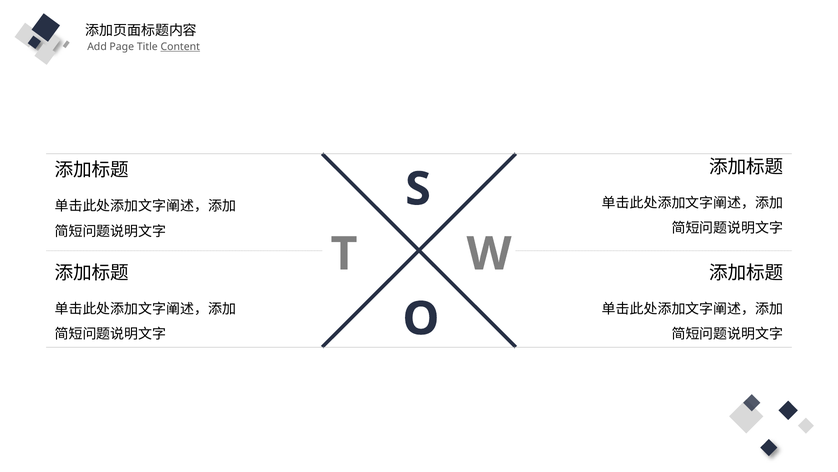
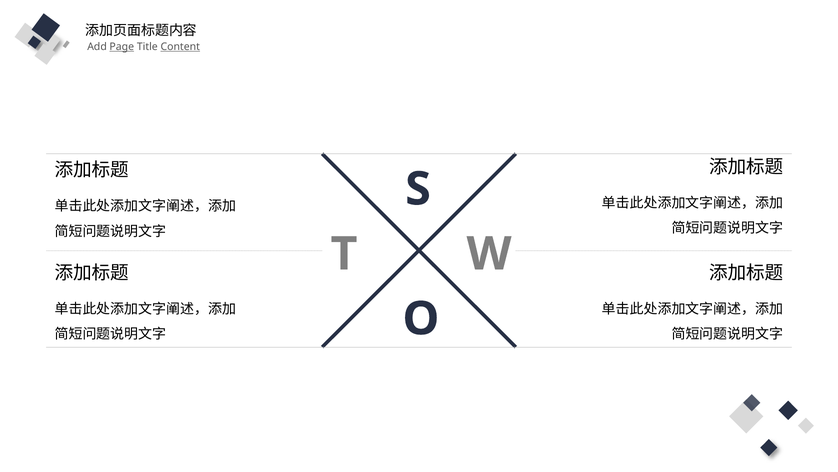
Page underline: none -> present
